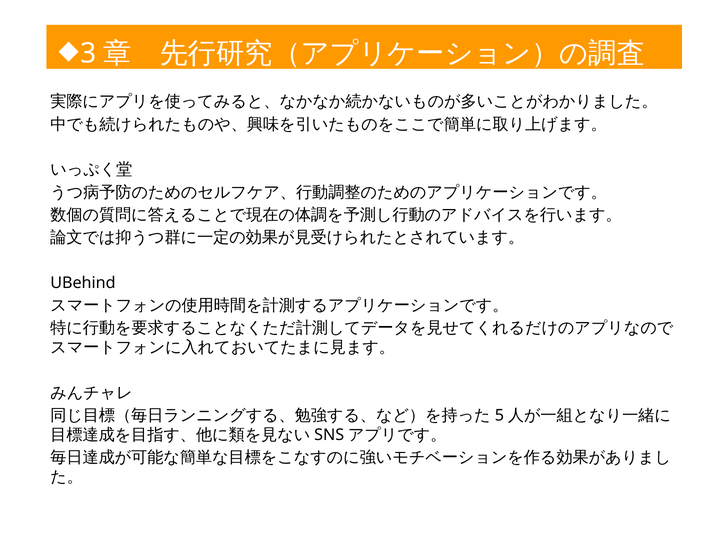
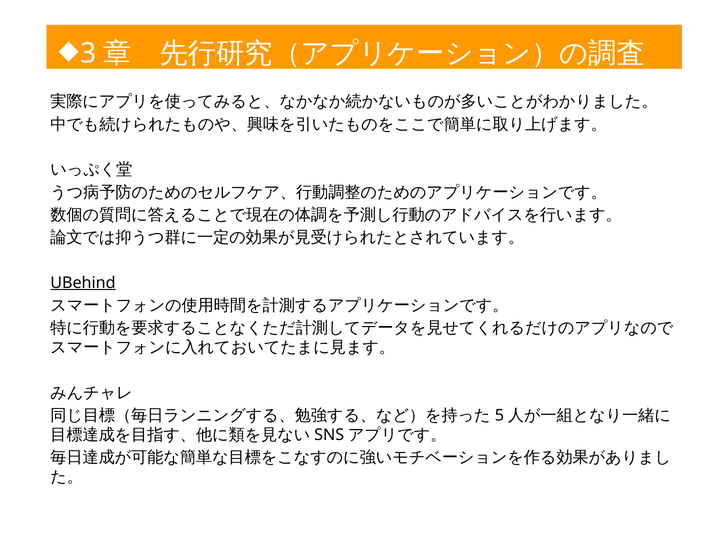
UBehind underline: none -> present
